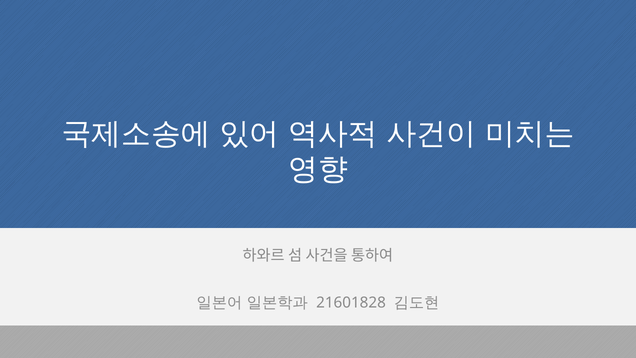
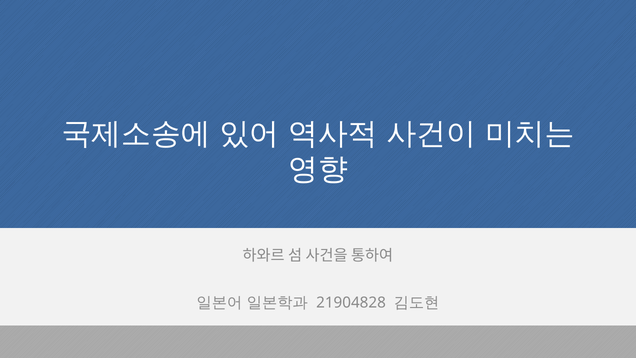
21601828: 21601828 -> 21904828
